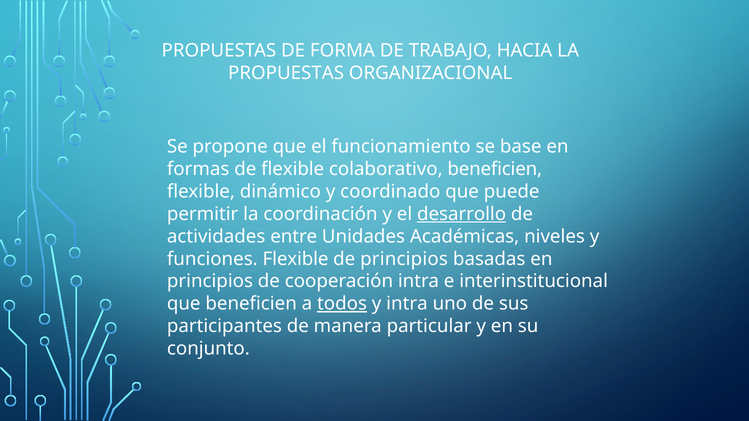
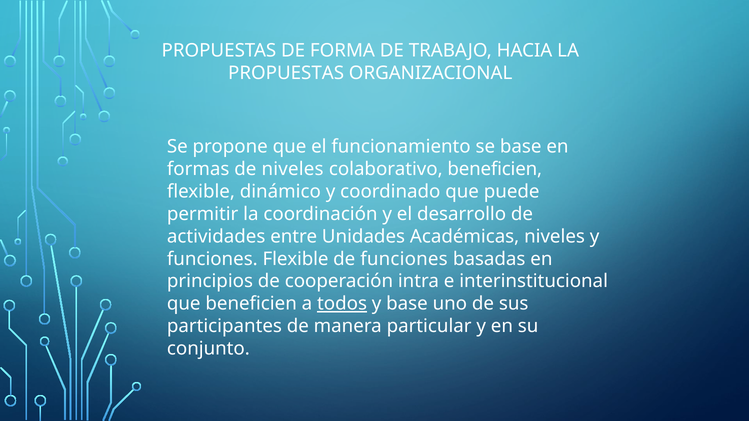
de flexible: flexible -> niveles
desarrollo underline: present -> none
de principios: principios -> funciones
y intra: intra -> base
